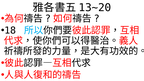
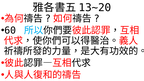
18: 18 -> 60
